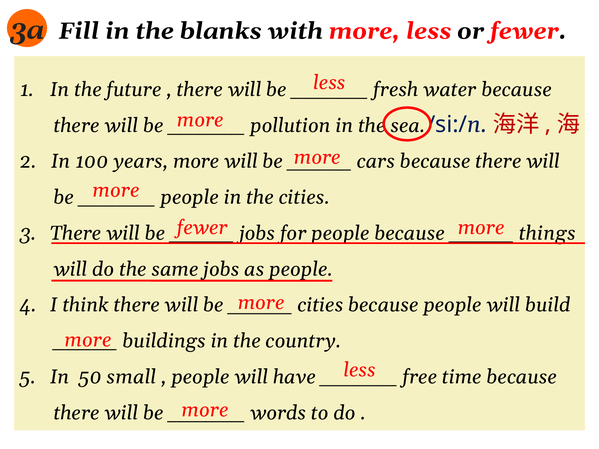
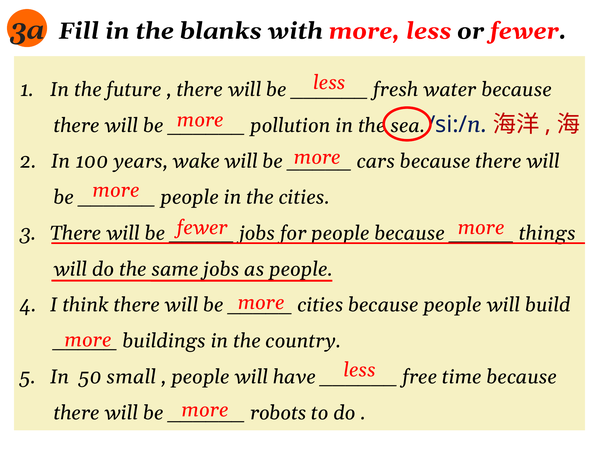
years more: more -> wake
words: words -> robots
